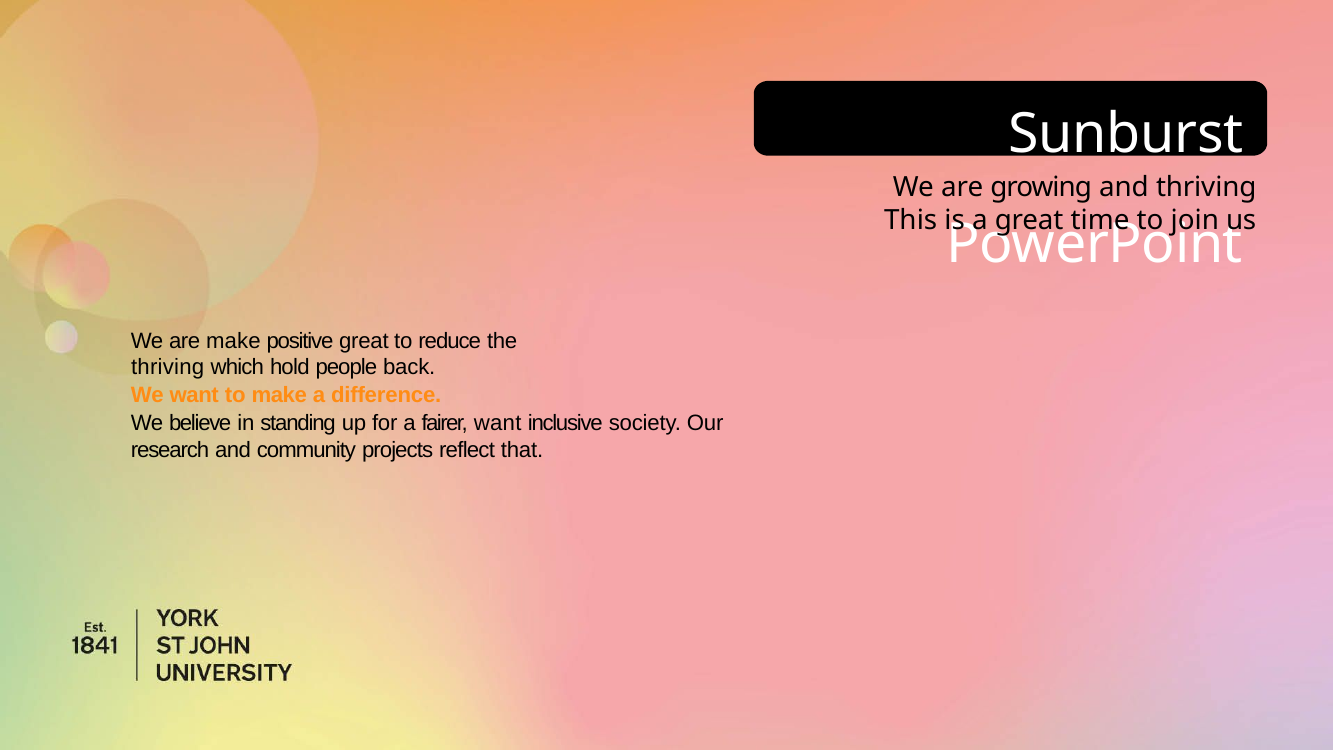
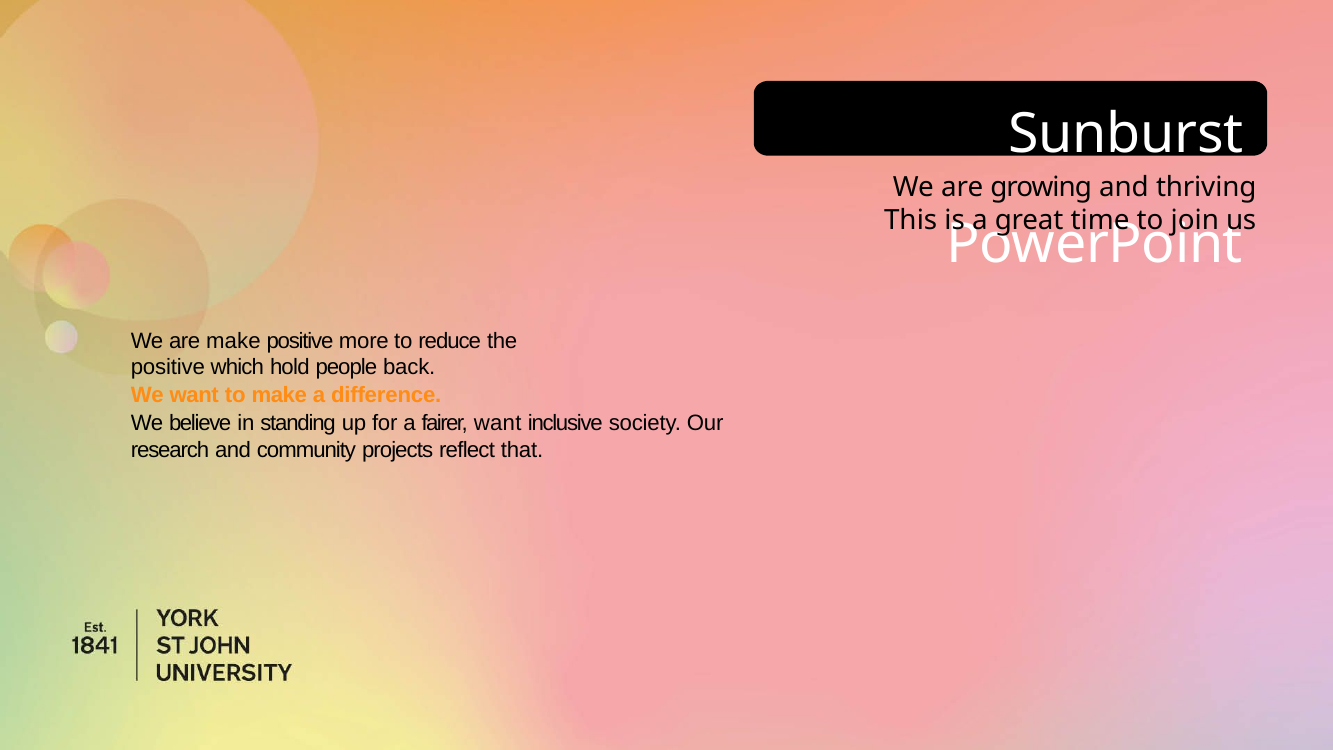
positive great: great -> more
thriving at (168, 367): thriving -> positive
